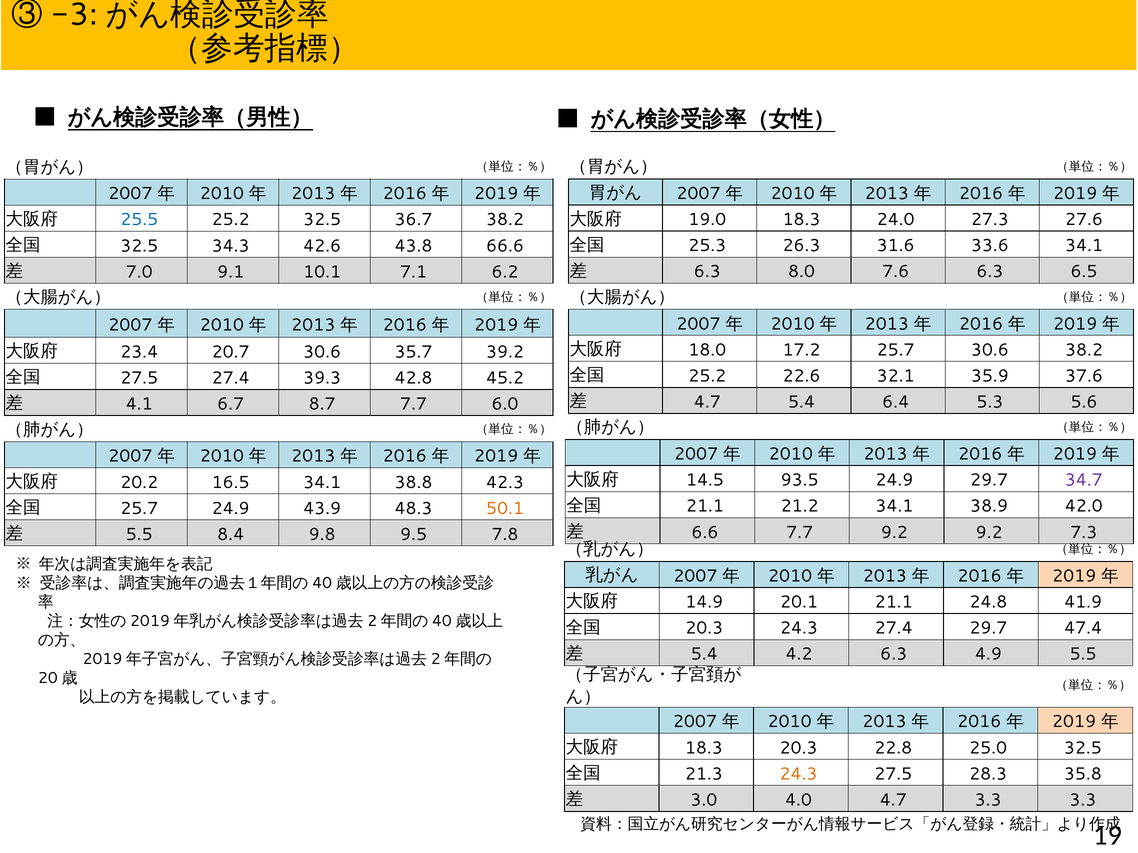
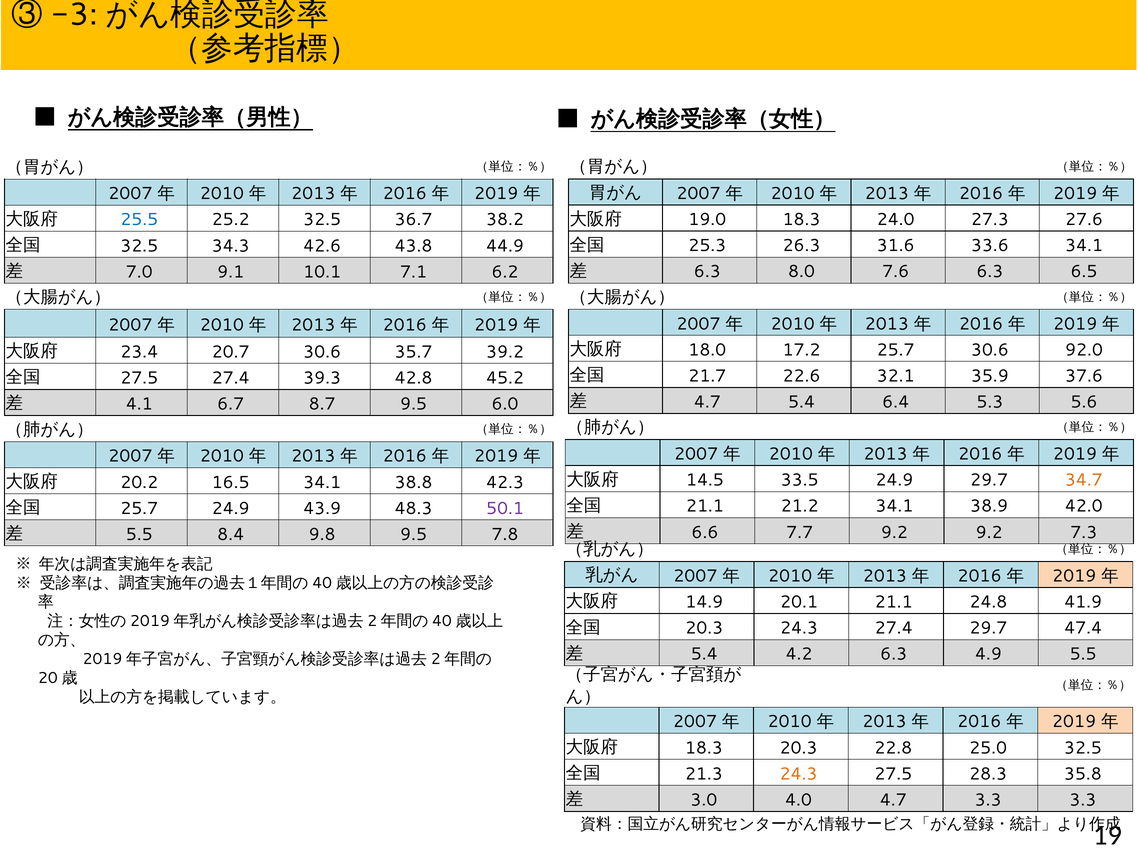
66.6: 66.6 -> 44.9
30.6 38.2: 38.2 -> 92.0
25.2 at (707, 376): 25.2 -> 21.7
8.7 7.7: 7.7 -> 9.5
93.5: 93.5 -> 33.5
34.7 colour: purple -> orange
50.1 colour: orange -> purple
